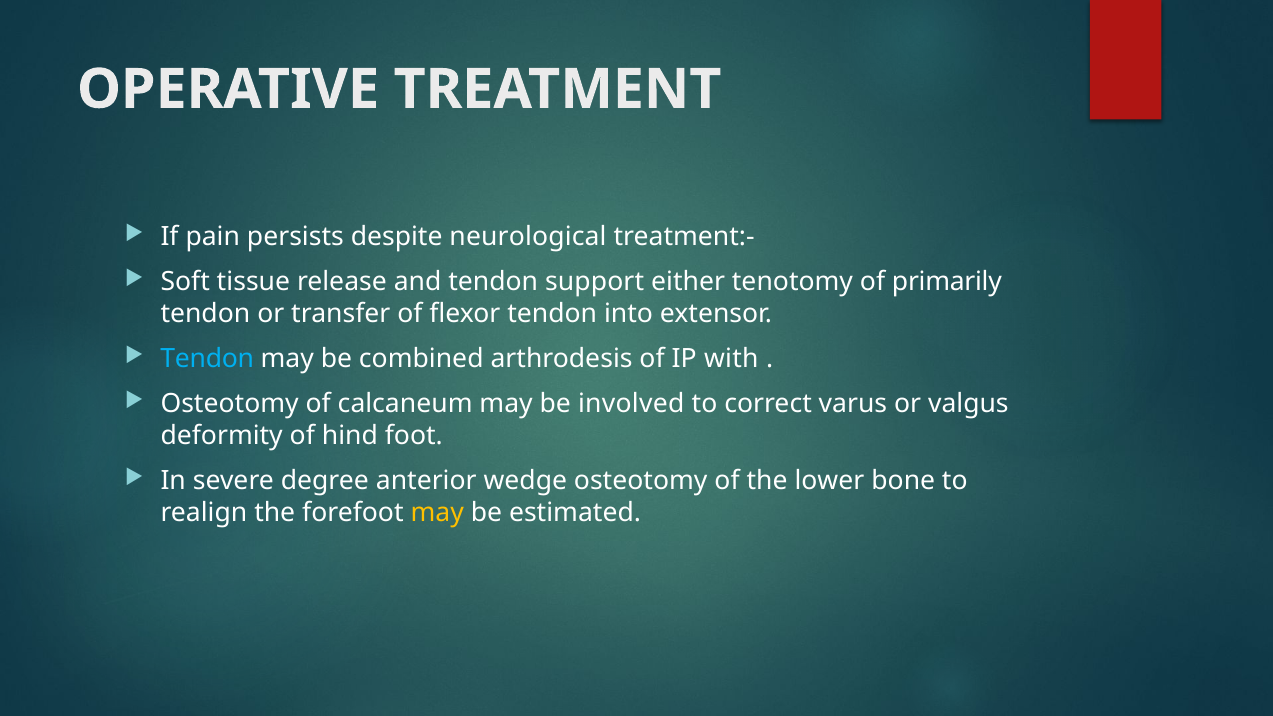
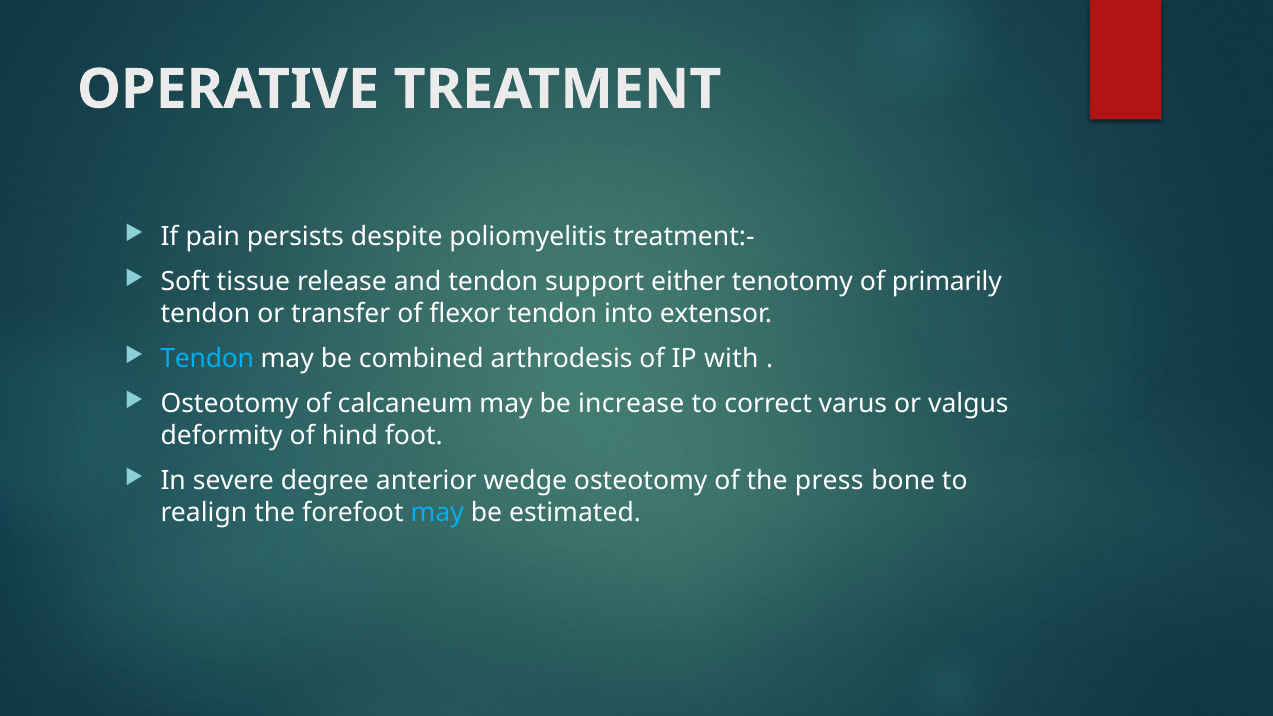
neurological: neurological -> poliomyelitis
involved: involved -> increase
lower: lower -> press
may at (437, 513) colour: yellow -> light blue
